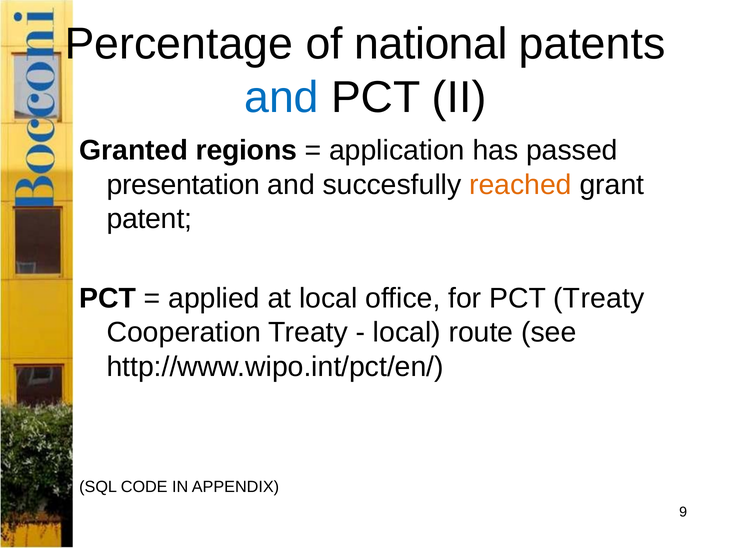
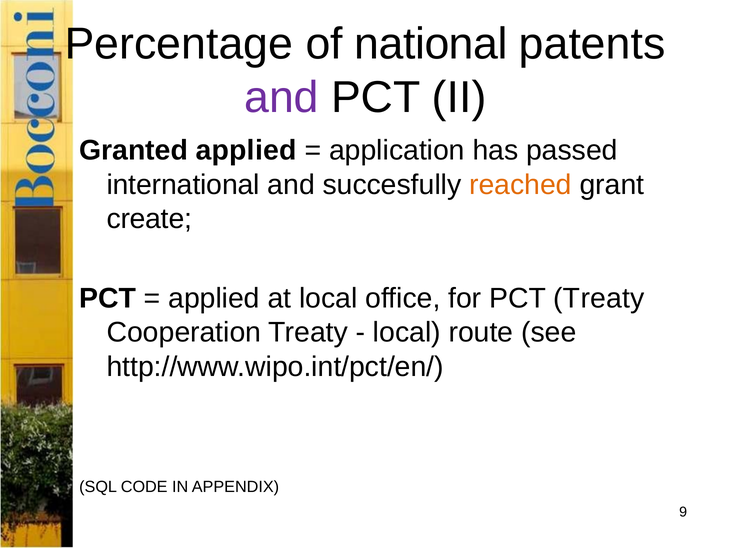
and at (281, 98) colour: blue -> purple
Granted regions: regions -> applied
presentation: presentation -> international
patent: patent -> create
